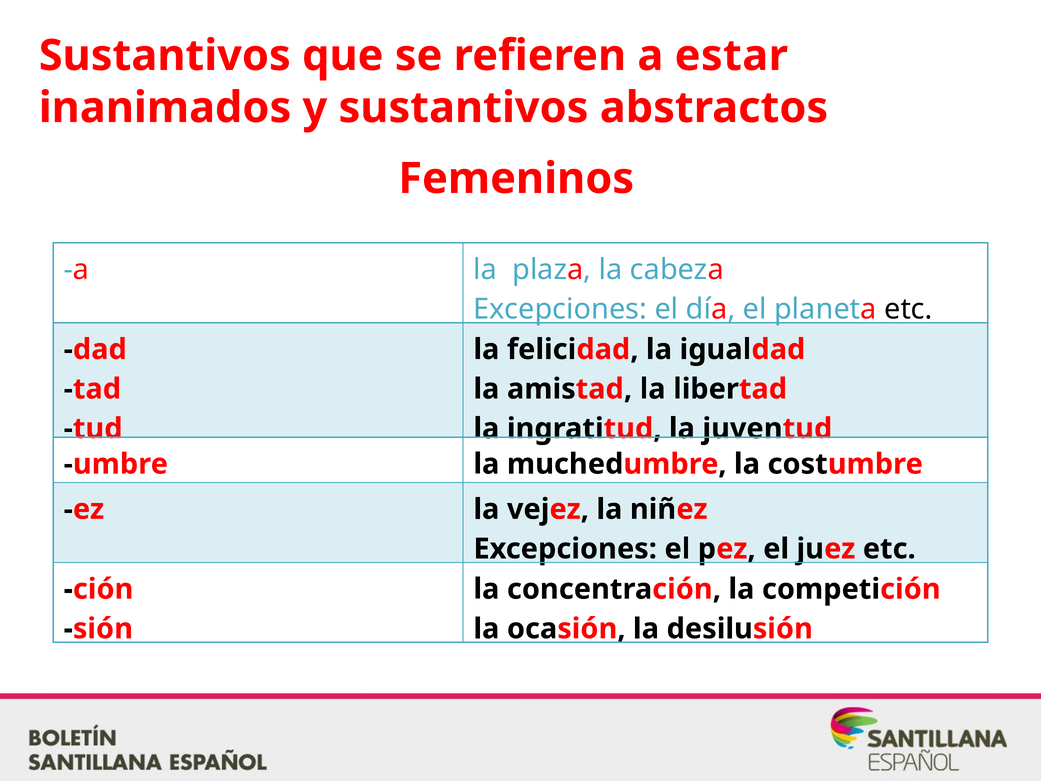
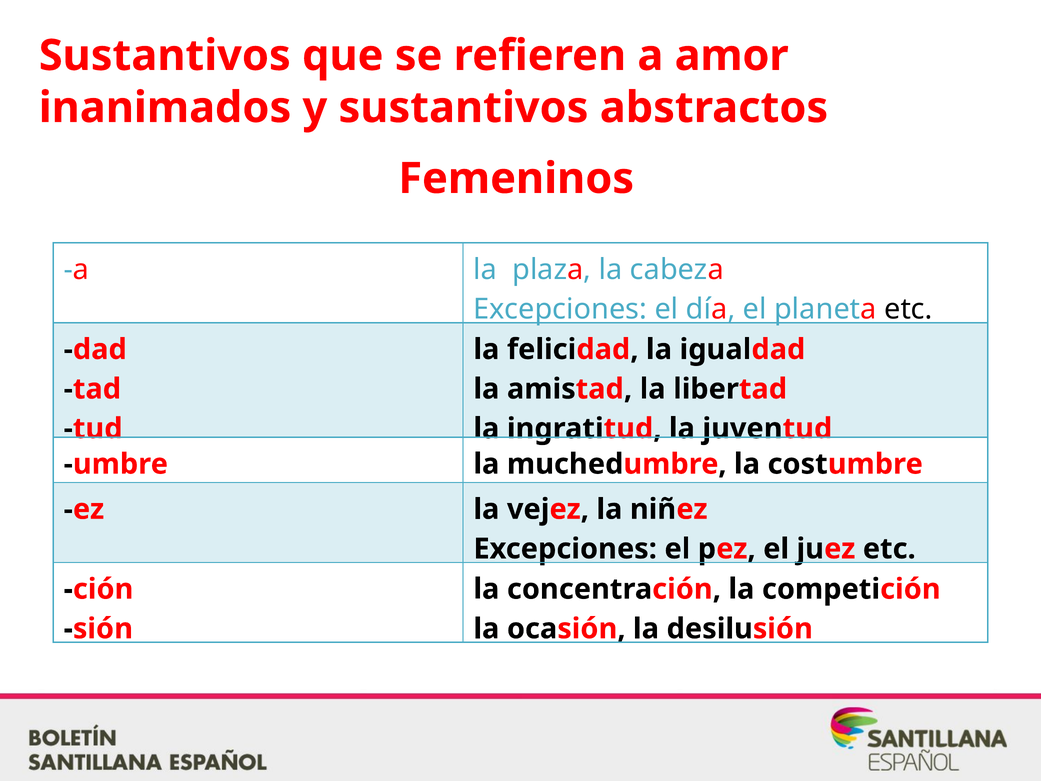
estar: estar -> amor
